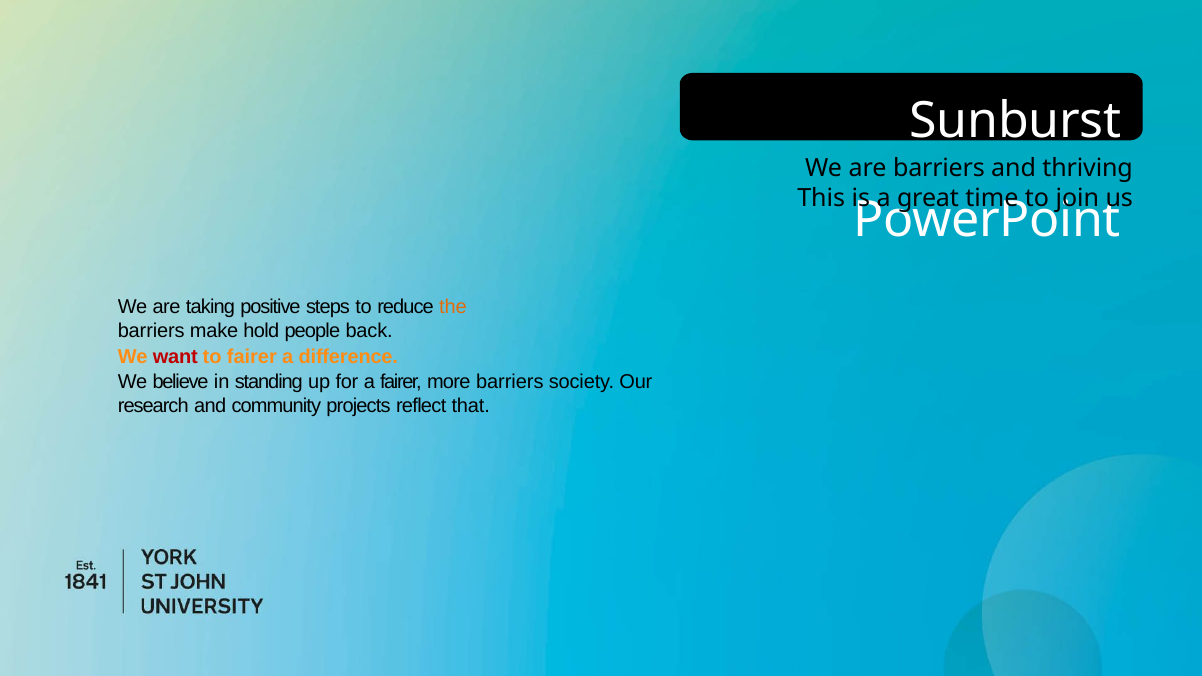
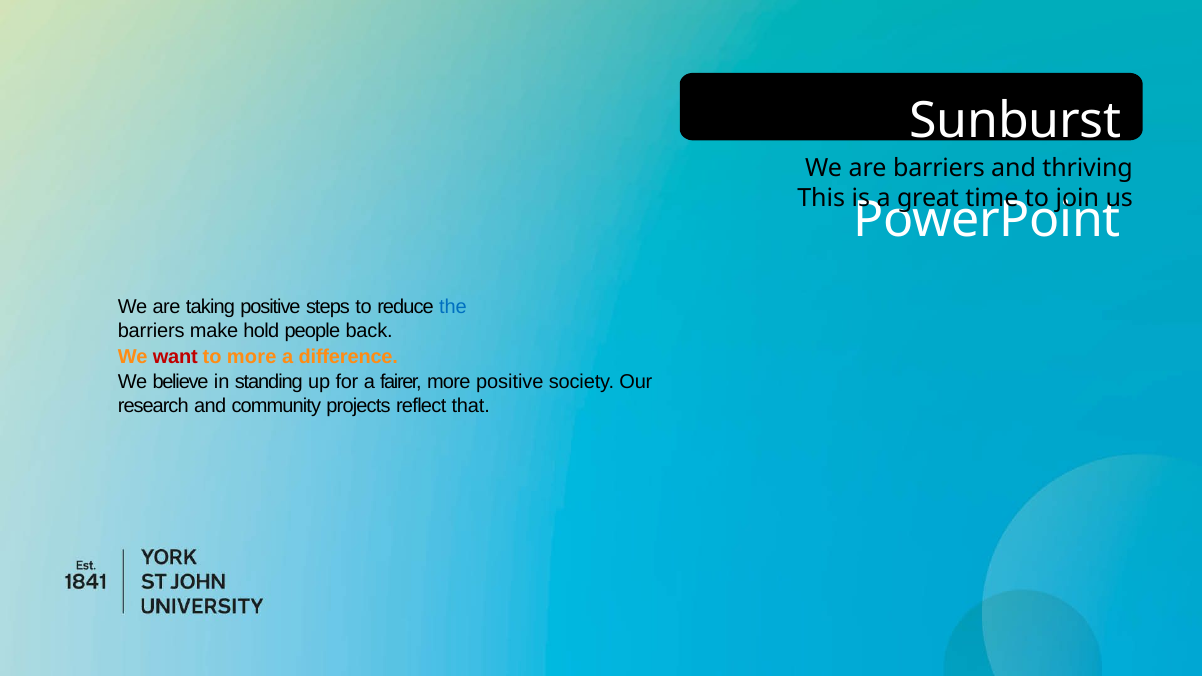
the colour: orange -> blue
to fairer: fairer -> more
more barriers: barriers -> positive
